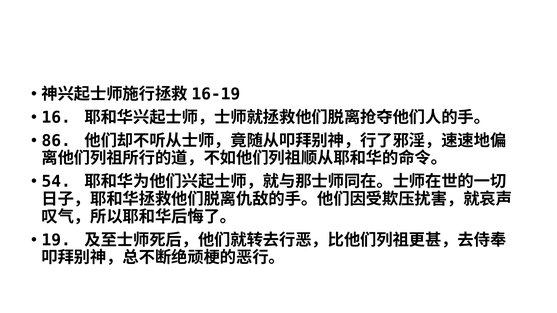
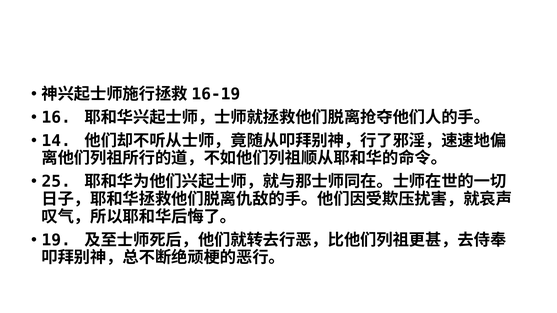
86: 86 -> 14
54: 54 -> 25
